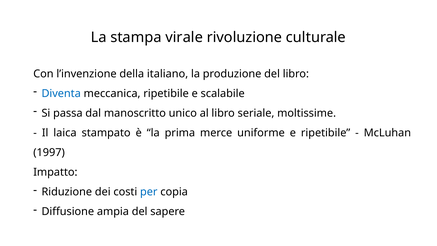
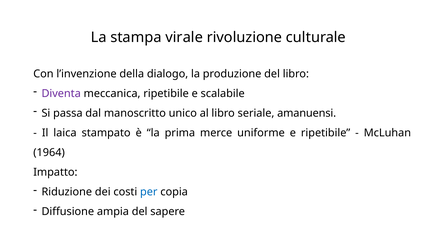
italiano: italiano -> dialogo
Diventa colour: blue -> purple
moltissime: moltissime -> amanuensi
1997: 1997 -> 1964
